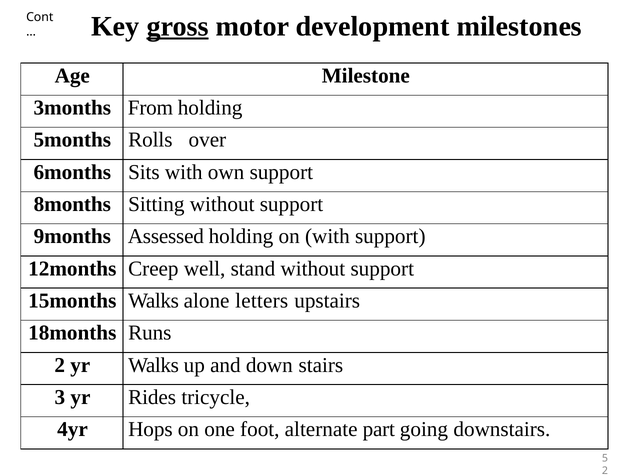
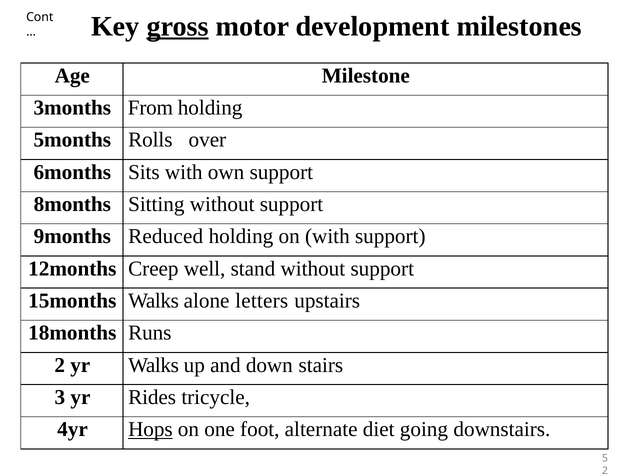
Assessed: Assessed -> Reduced
Hops underline: none -> present
part: part -> diet
